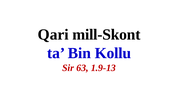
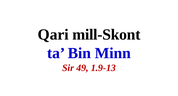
Kollu: Kollu -> Minn
63: 63 -> 49
